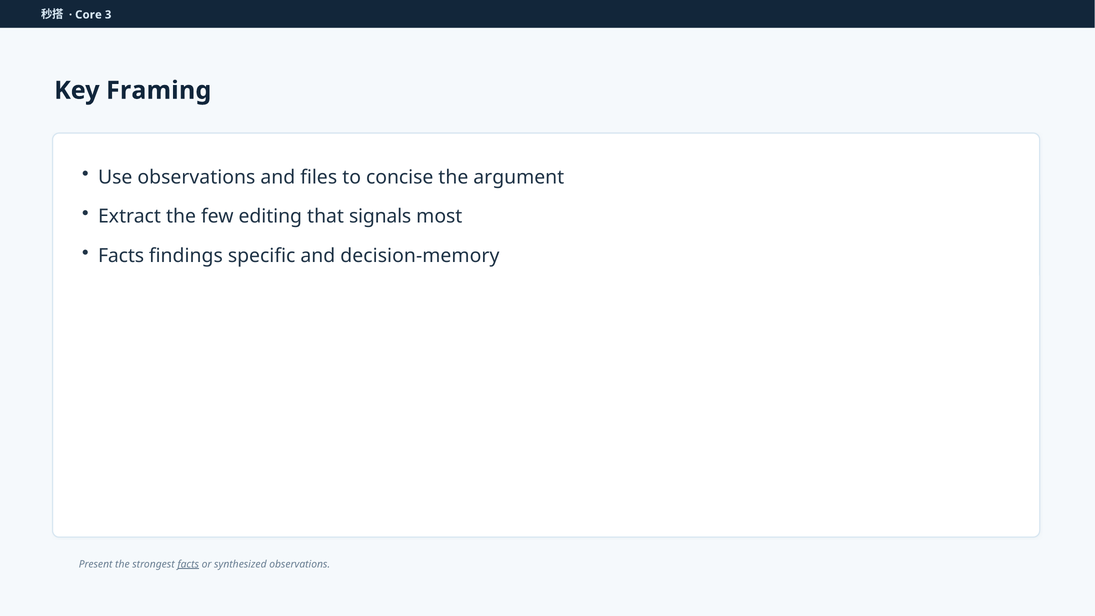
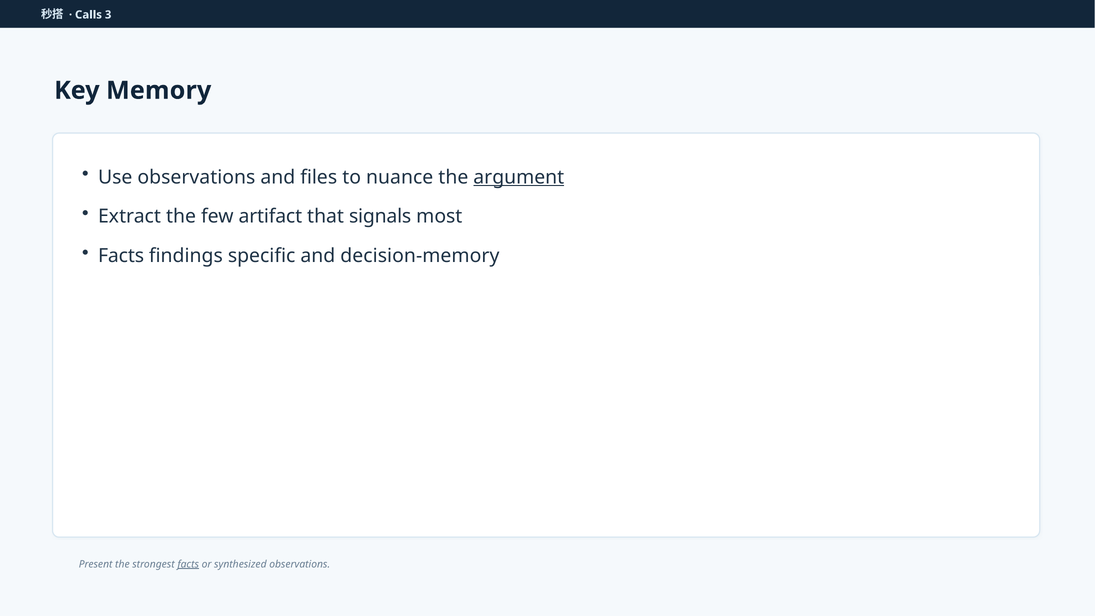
Core: Core -> Calls
Framing: Framing -> Memory
concise: concise -> nuance
argument underline: none -> present
editing: editing -> artifact
